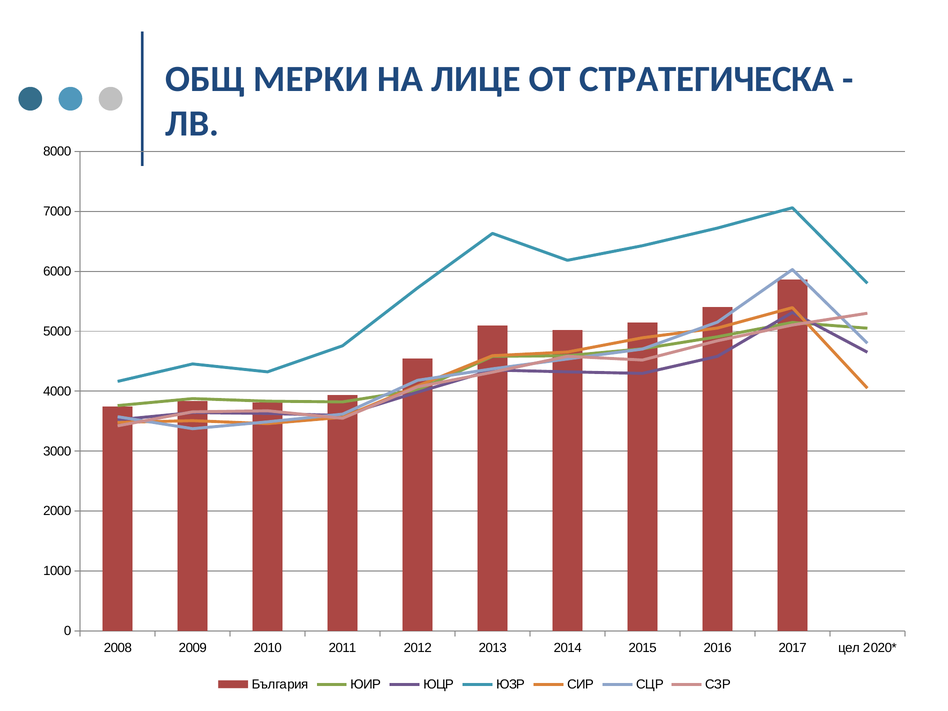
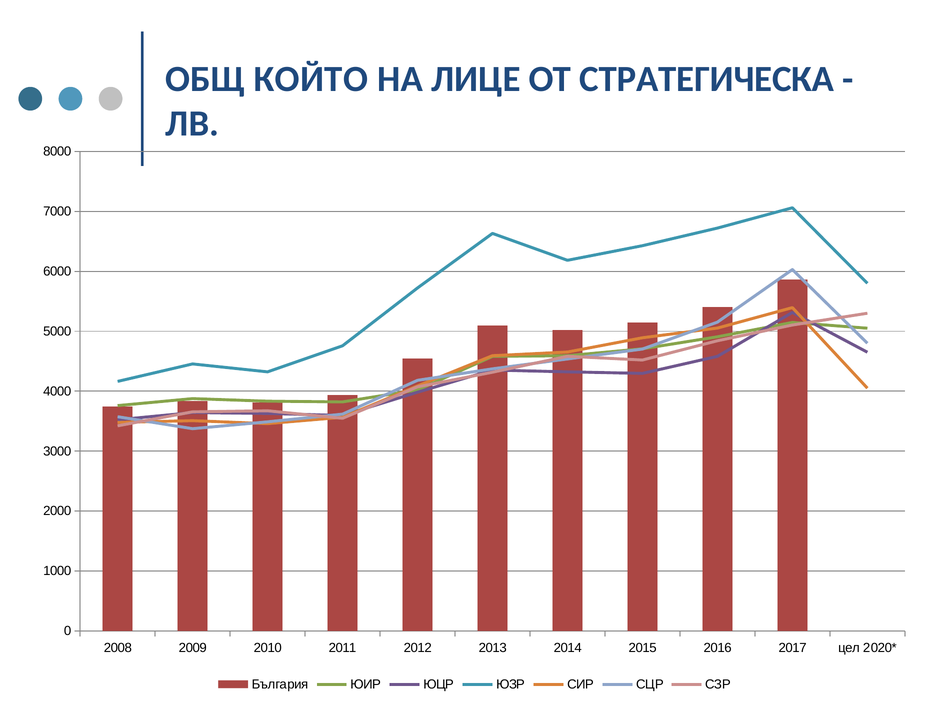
МЕРКИ: МЕРКИ -> КОЙТО
